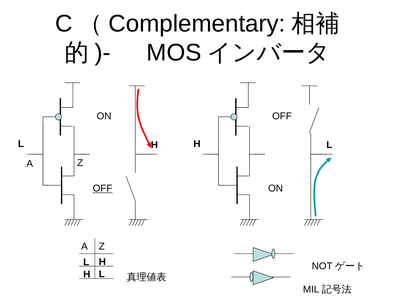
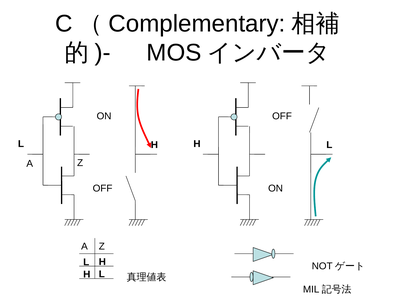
OFF at (103, 189) underline: present -> none
